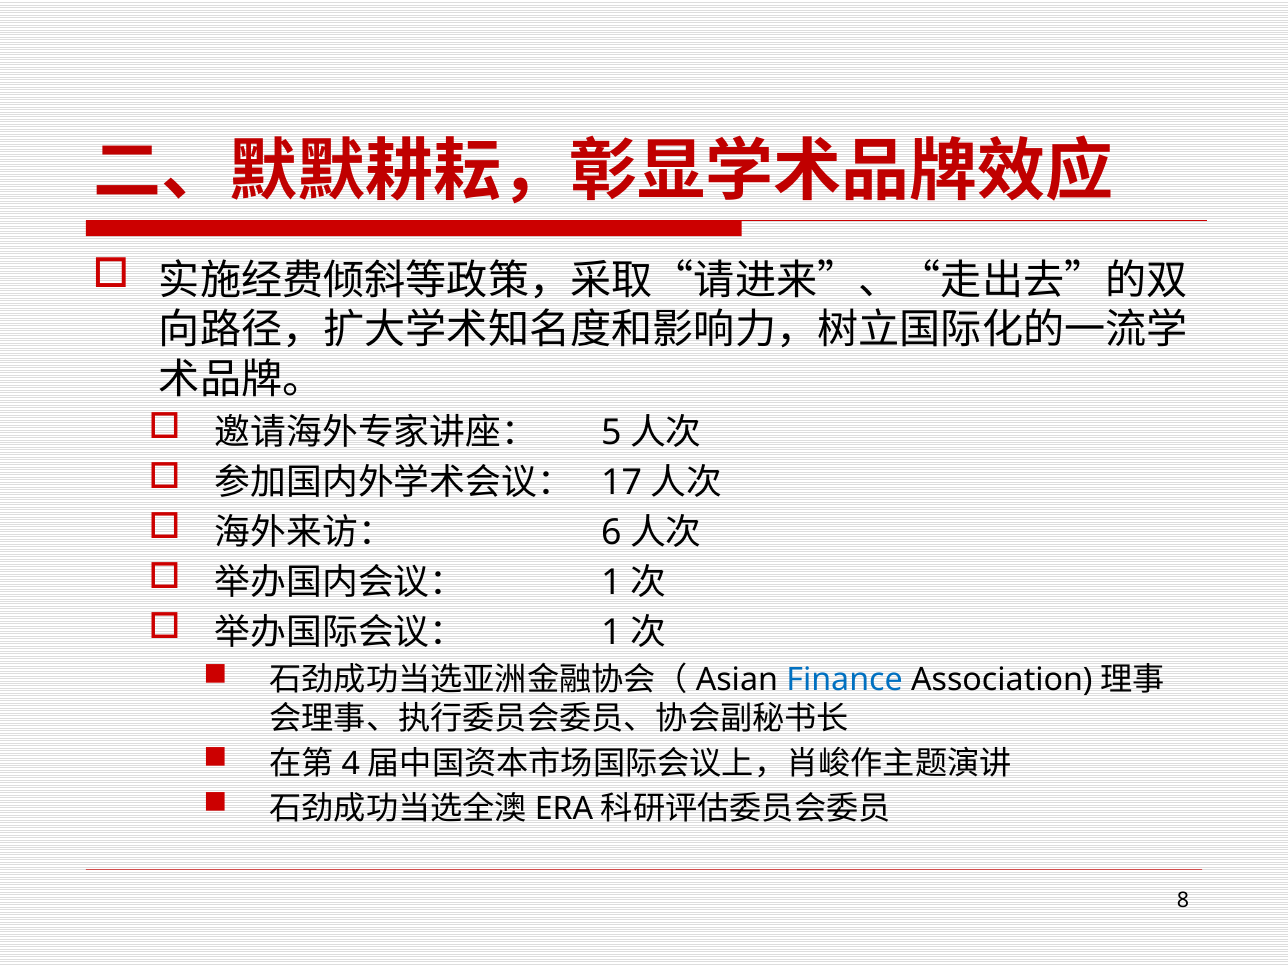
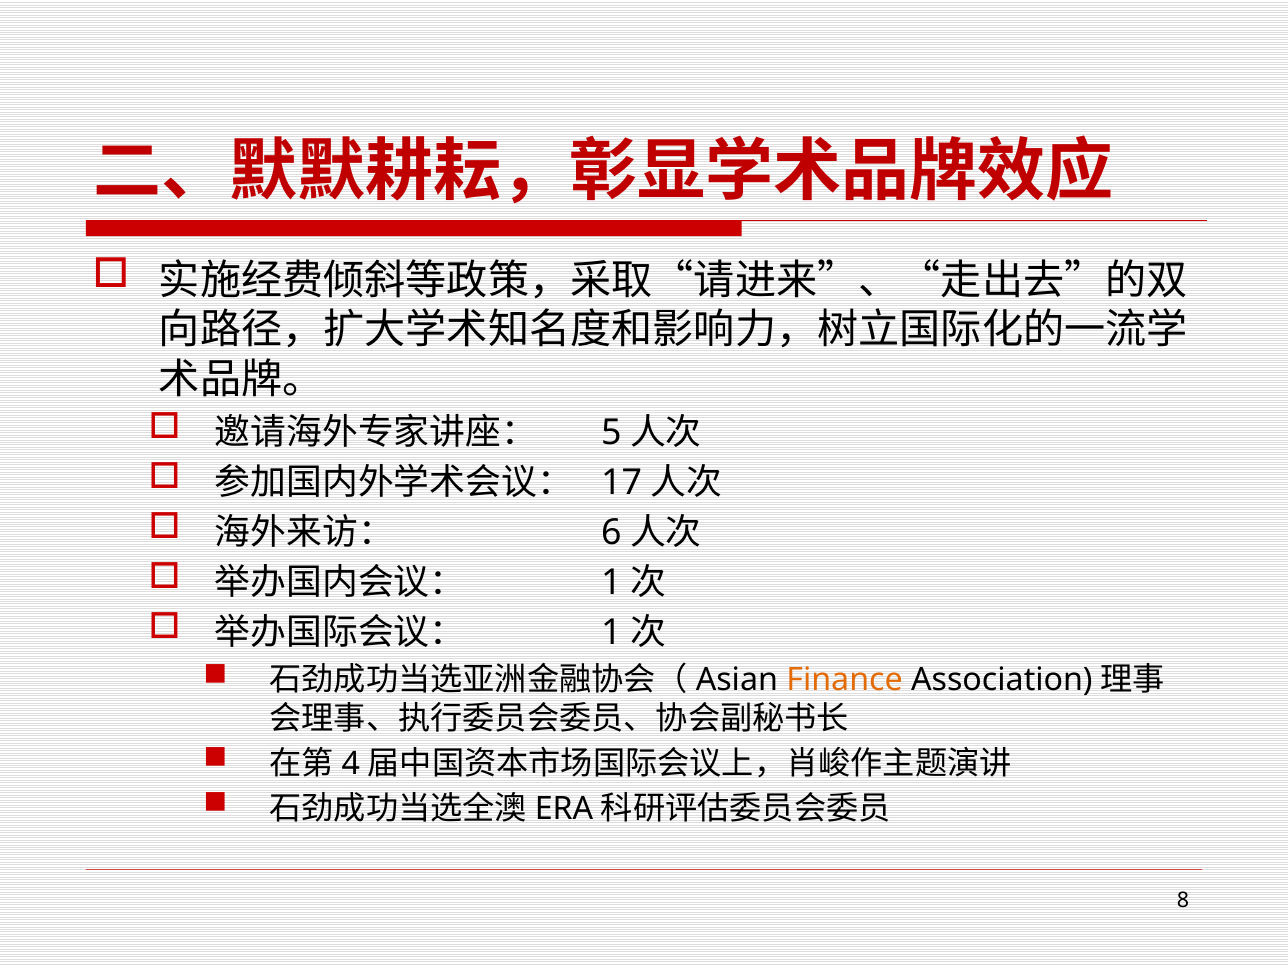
Finance colour: blue -> orange
